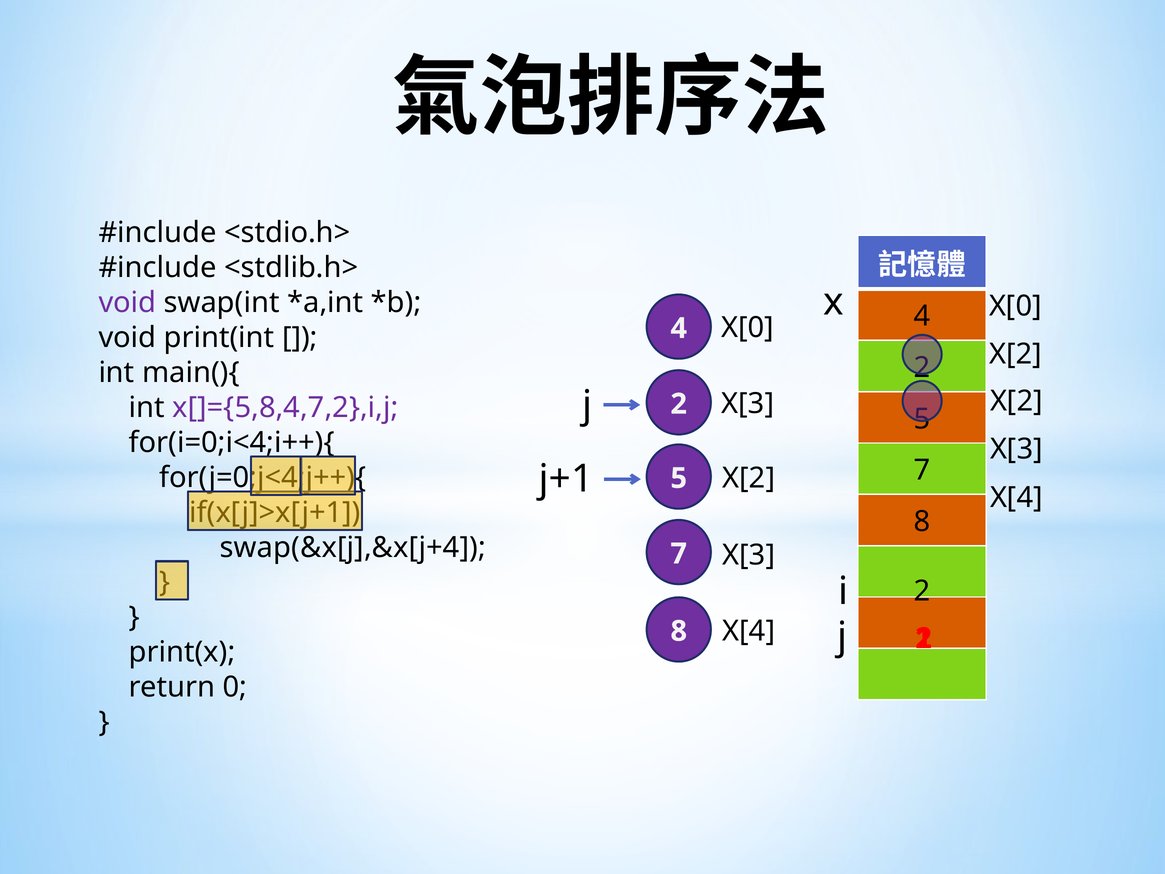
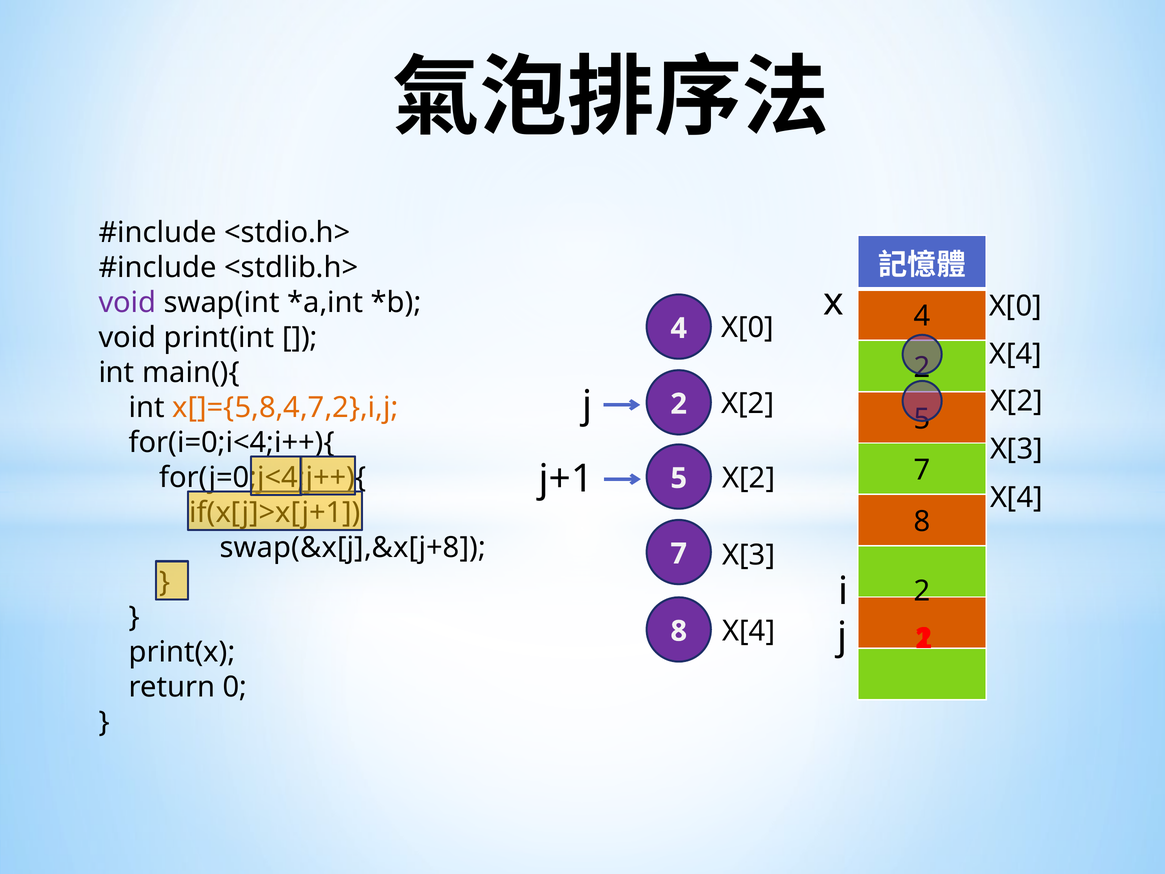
X[2 at (1015, 354): X[2 -> X[4
X[3 at (748, 404): X[3 -> X[2
x[]={5,8,4,7,2},i,j colour: purple -> orange
swap(&x[j],&x[j+4: swap(&x[j],&x[j+4 -> swap(&x[j],&x[j+8
